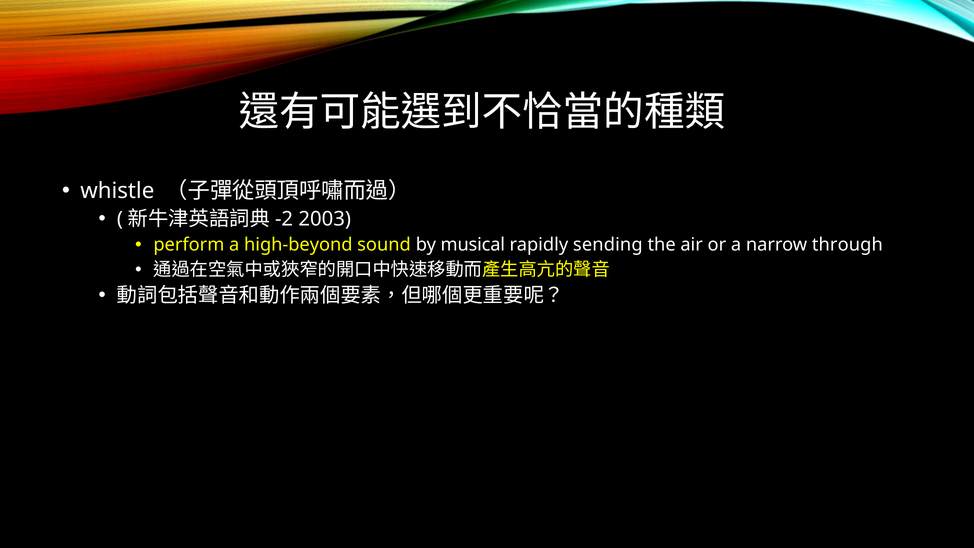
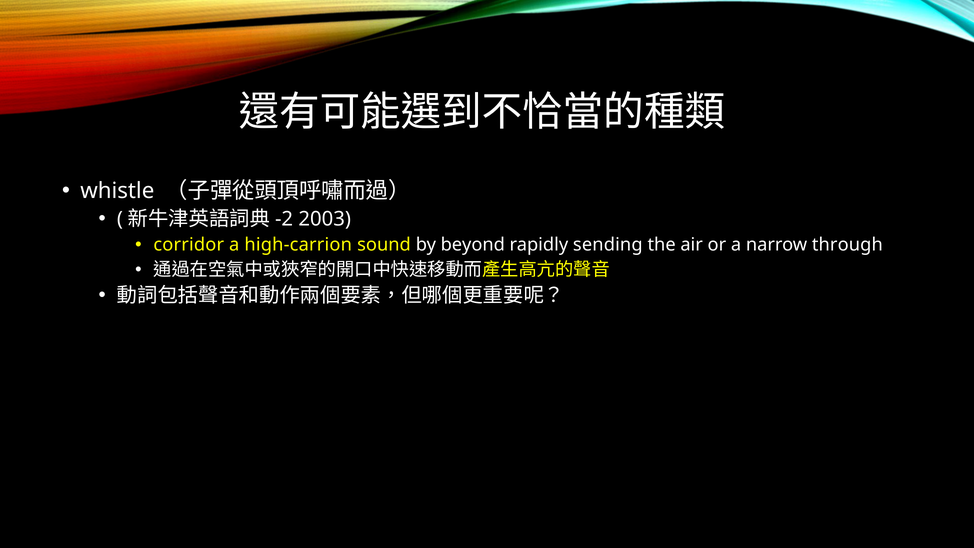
perform: perform -> corridor
high-beyond: high-beyond -> high-carrion
musical: musical -> beyond
